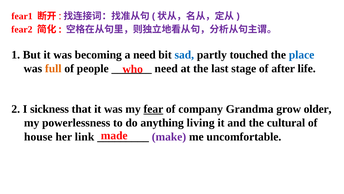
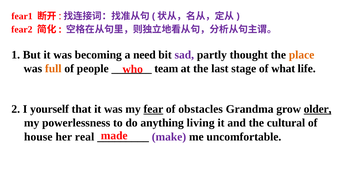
sad colour: blue -> purple
touched: touched -> thought
place colour: blue -> orange
need at (166, 68): need -> team
after: after -> what
sickness: sickness -> yourself
company: company -> obstacles
older underline: none -> present
link: link -> real
